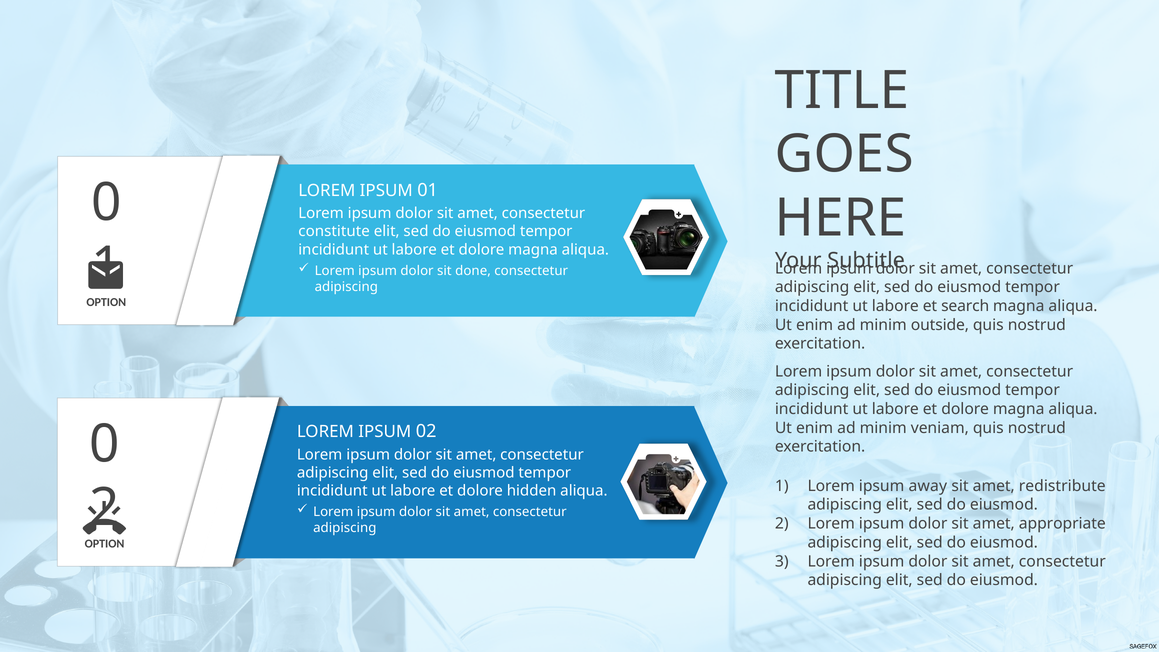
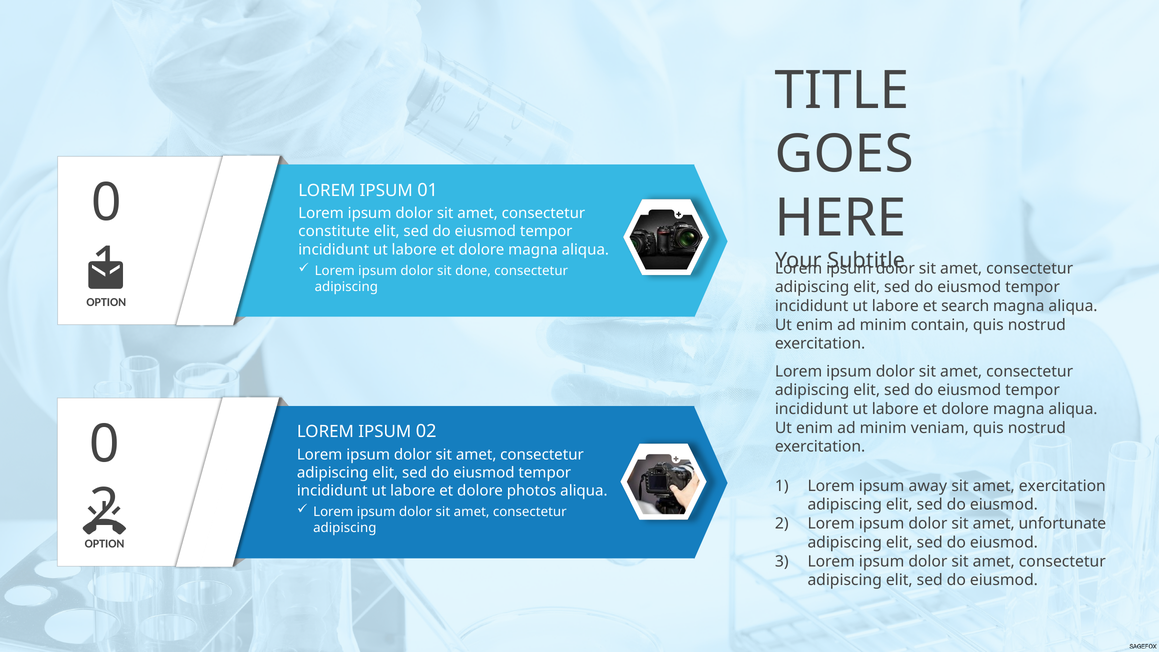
outside: outside -> contain
amet redistribute: redistribute -> exercitation
hidden: hidden -> photos
appropriate: appropriate -> unfortunate
